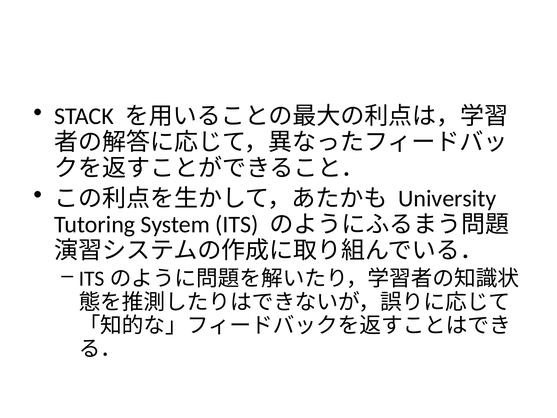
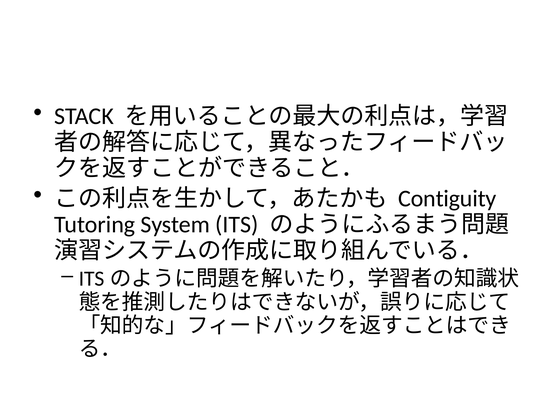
University: University -> Contiguity
